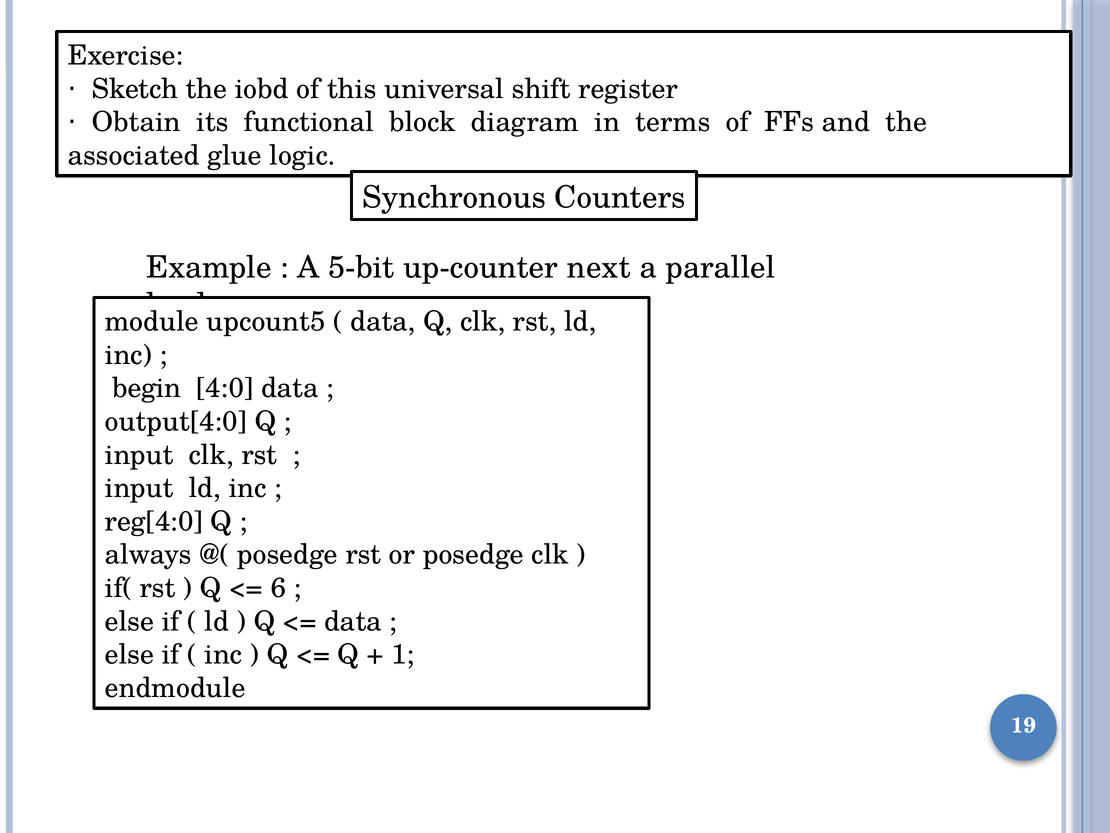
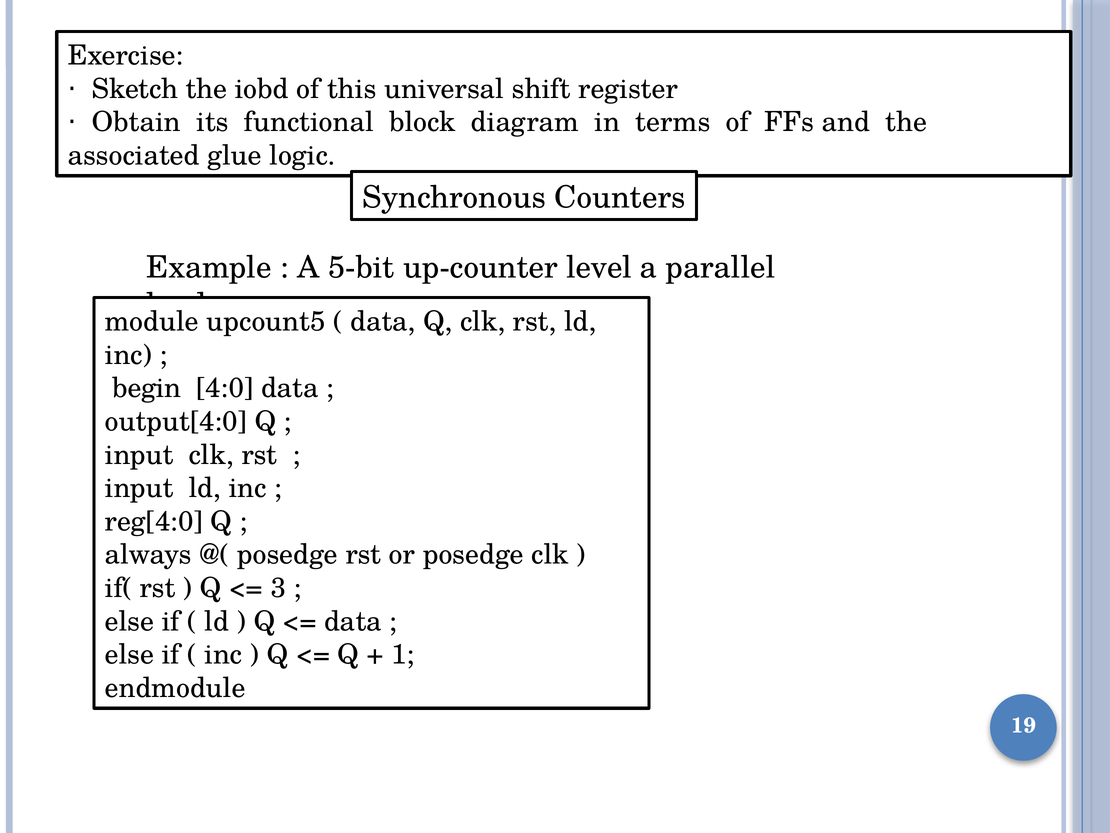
next: next -> level
6: 6 -> 3
